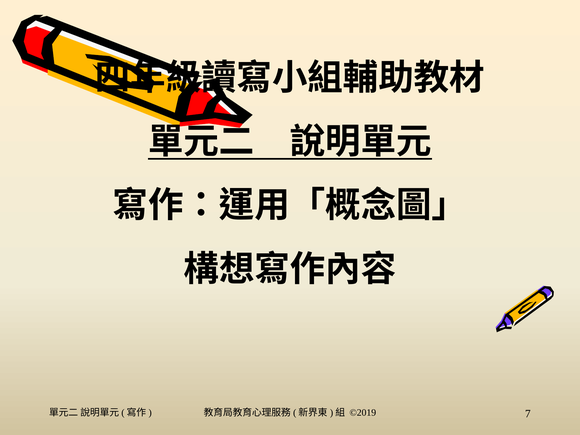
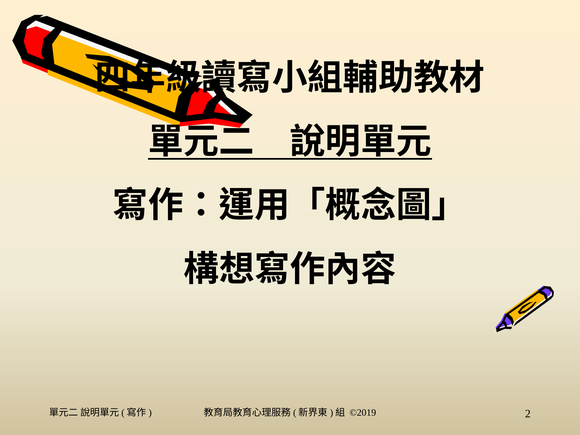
7: 7 -> 2
